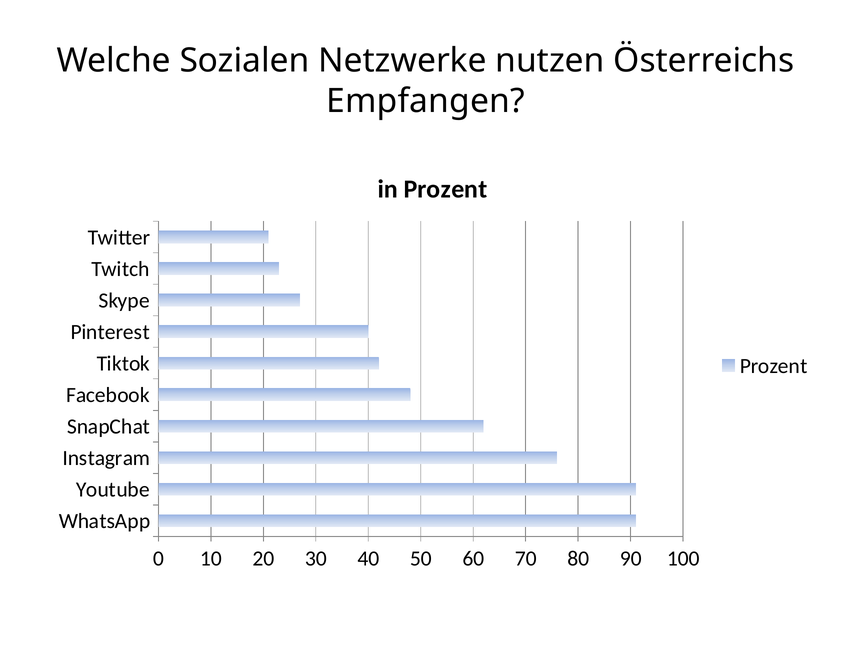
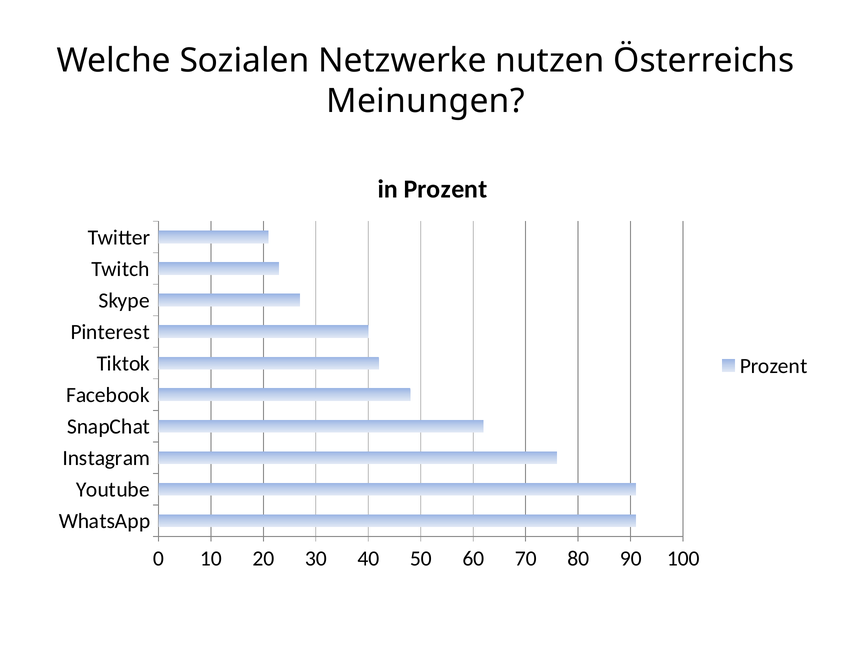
Empfangen: Empfangen -> Meinungen
